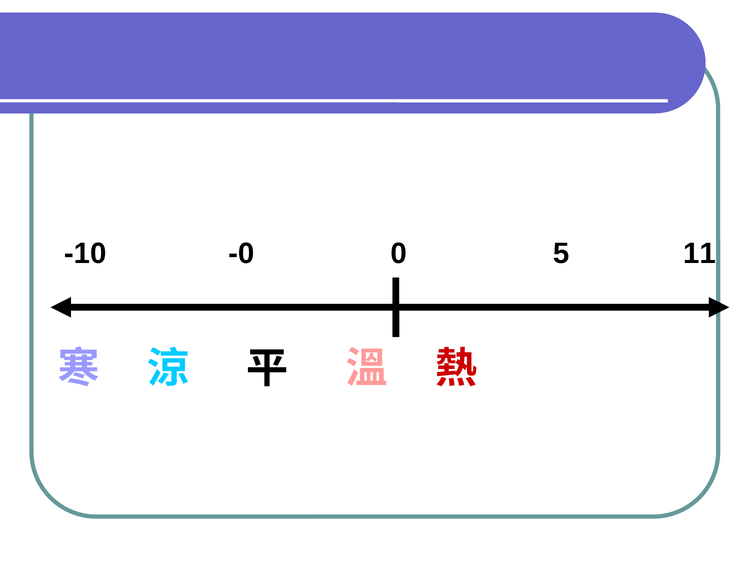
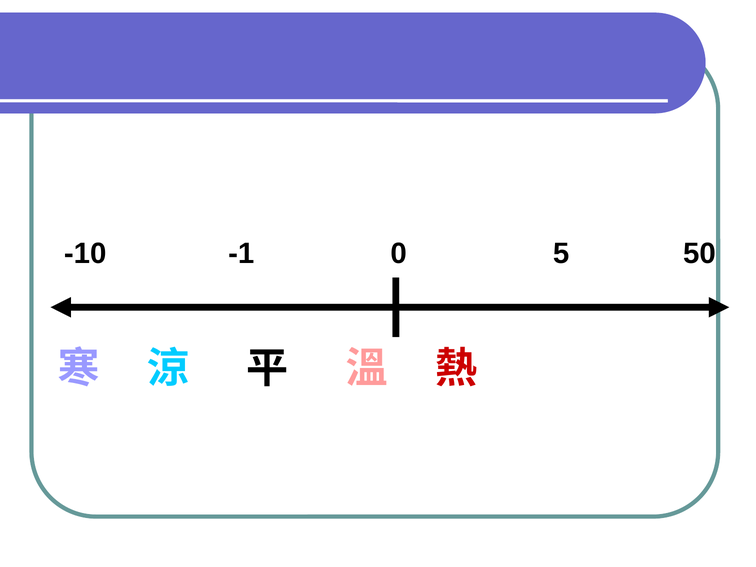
-0: -0 -> -1
11: 11 -> 50
